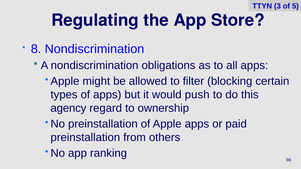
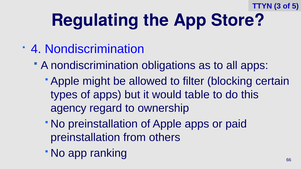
8: 8 -> 4
push: push -> table
